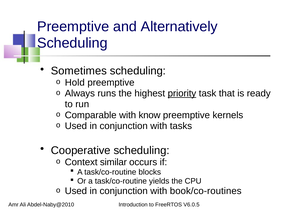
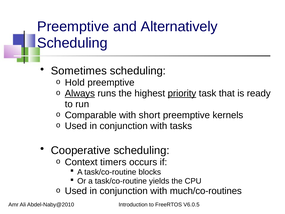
Always underline: none -> present
know: know -> short
similar: similar -> timers
book/co-routines: book/co-routines -> much/co-routines
